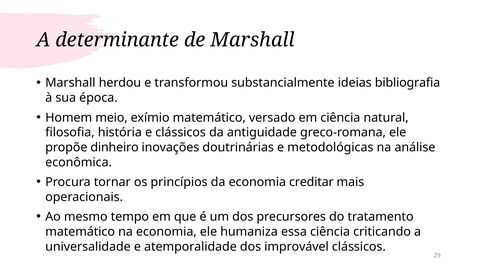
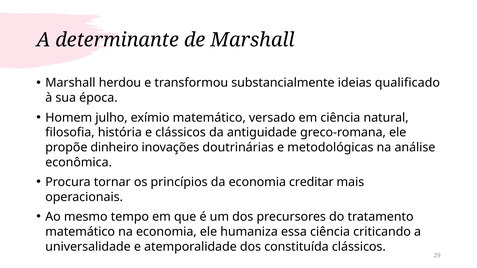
bibliografia: bibliografia -> qualificado
meio: meio -> julho
improvável: improvável -> constituída
